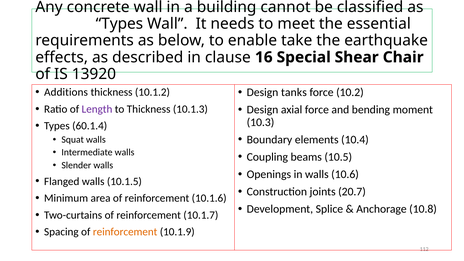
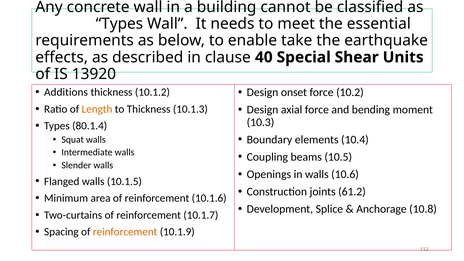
16: 16 -> 40
Chair: Chair -> Units
tanks: tanks -> onset
Length colour: purple -> orange
60.1.4: 60.1.4 -> 80.1.4
20.7: 20.7 -> 61.2
